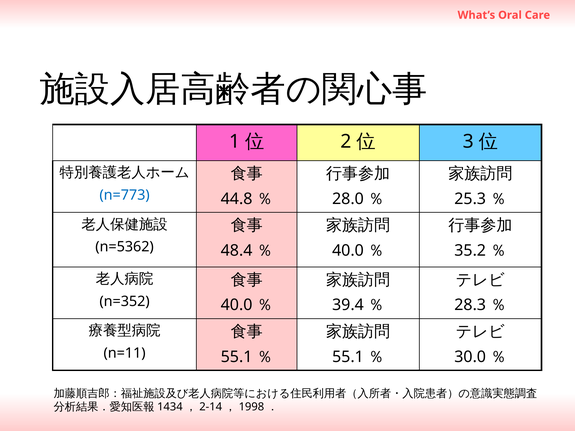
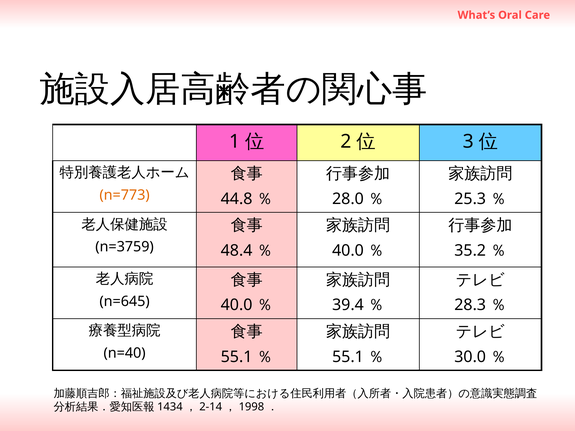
n=773 colour: blue -> orange
n=5362: n=5362 -> n=3759
n=352: n=352 -> n=645
n=11: n=11 -> n=40
